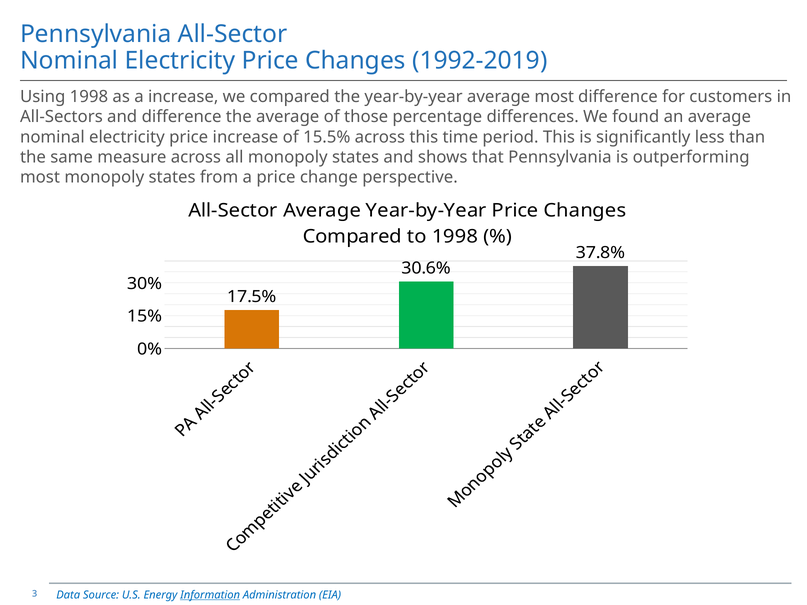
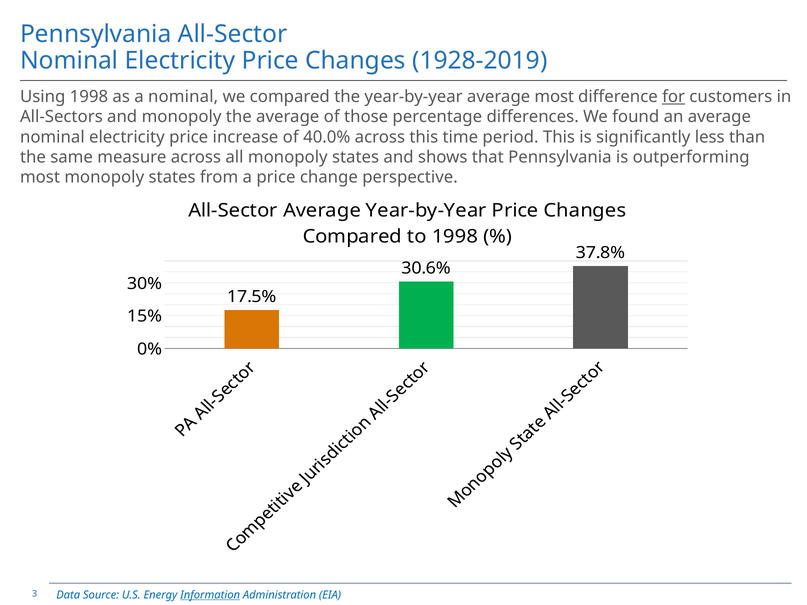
1992-2019: 1992-2019 -> 1928-2019
a increase: increase -> nominal
for underline: none -> present
and difference: difference -> monopoly
15.5%: 15.5% -> 40.0%
